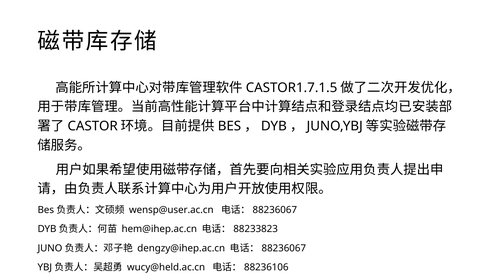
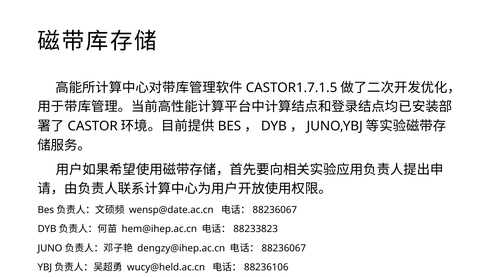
wensp@user.ac.cn: wensp@user.ac.cn -> wensp@date.ac.cn
